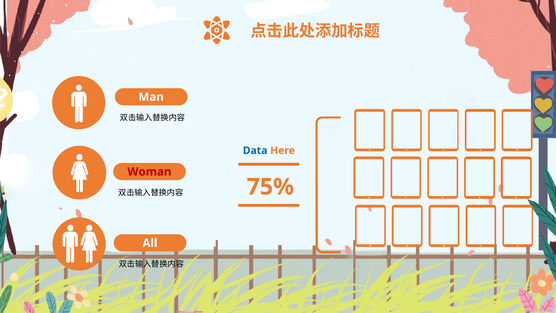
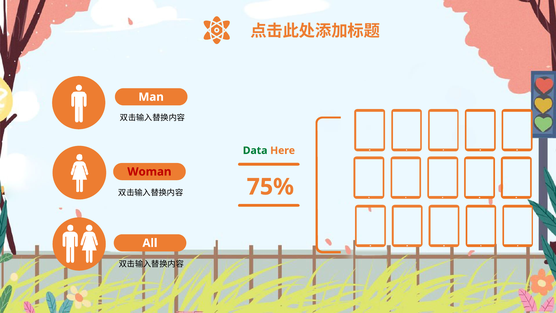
Data colour: blue -> green
